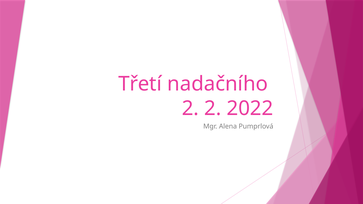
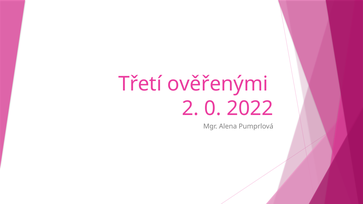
nadačního: nadačního -> ověřenými
2 2: 2 -> 0
